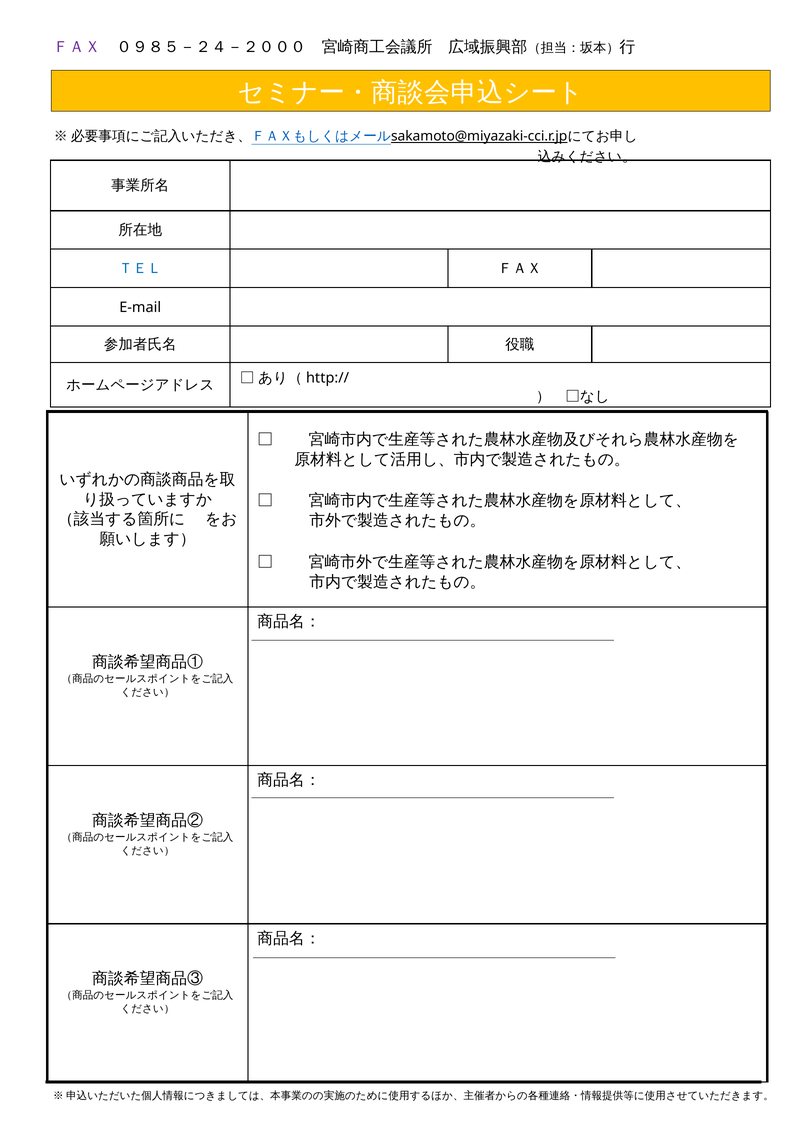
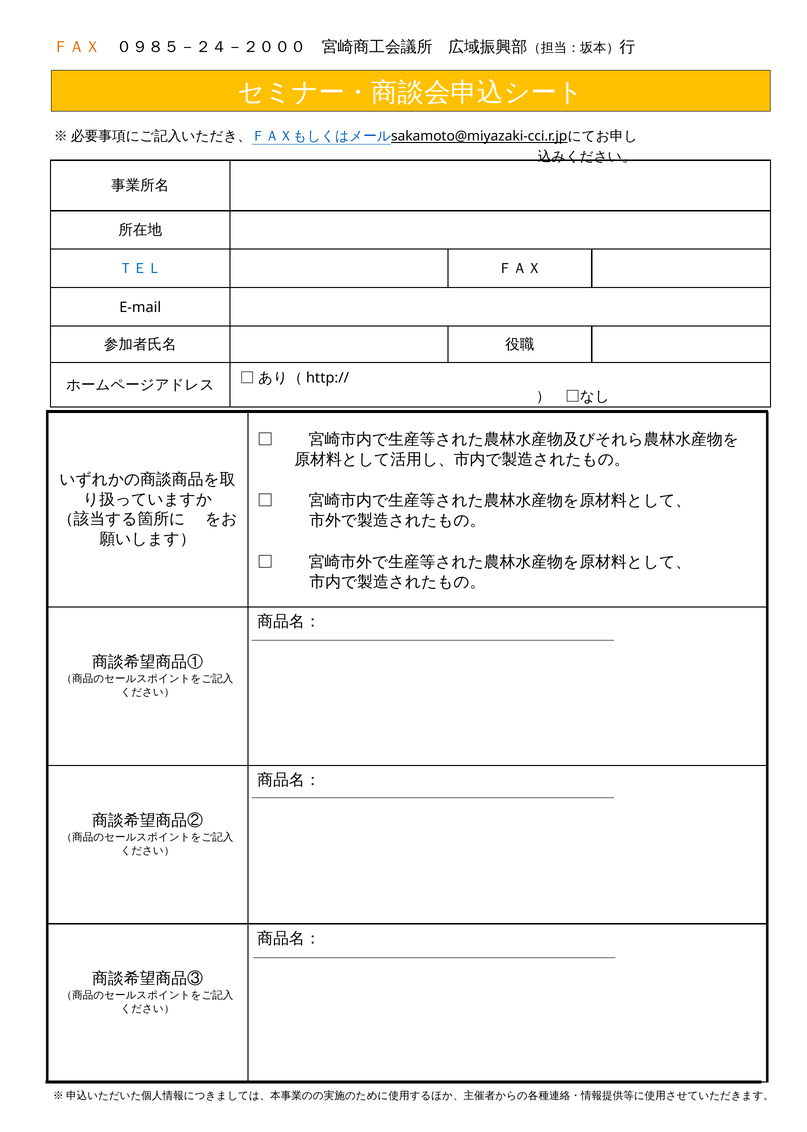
ＦＡＸ at (77, 47) colour: purple -> orange
